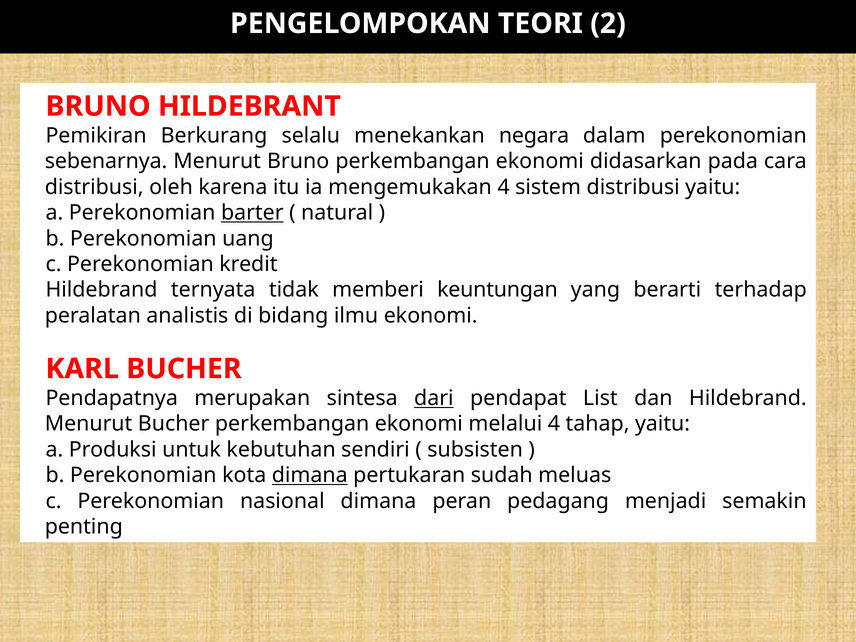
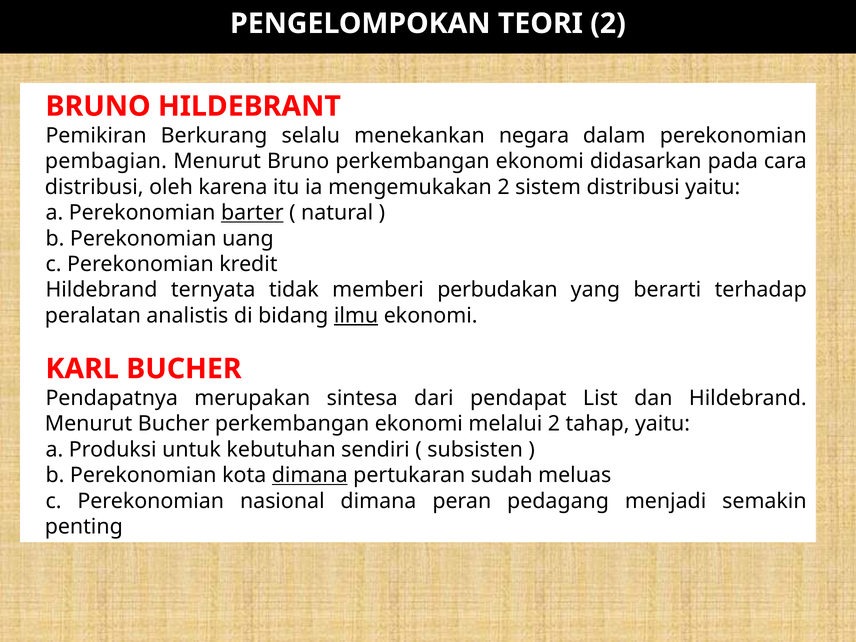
sebenarnya: sebenarnya -> pembagian
mengemukakan 4: 4 -> 2
keuntungan: keuntungan -> perbudakan
ilmu underline: none -> present
dari underline: present -> none
melalui 4: 4 -> 2
